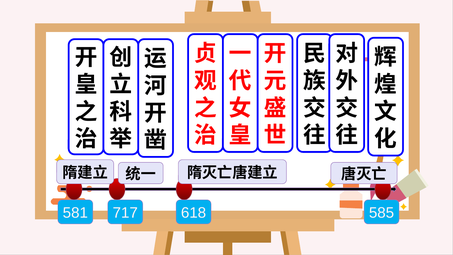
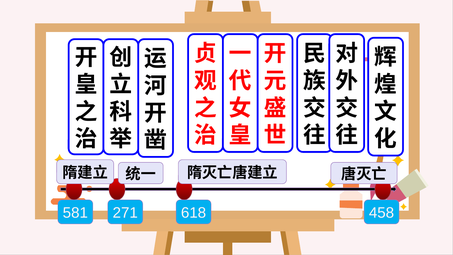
717: 717 -> 271
585: 585 -> 458
